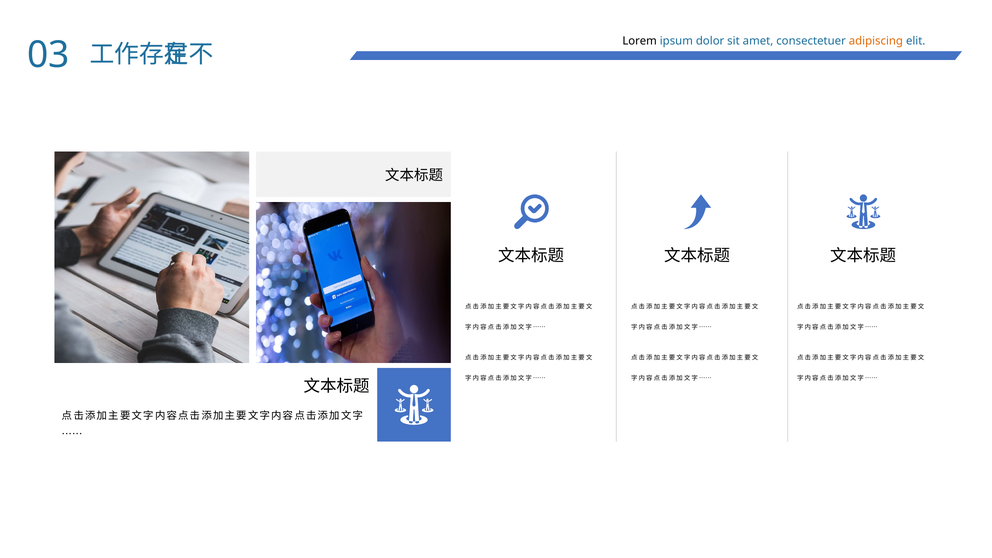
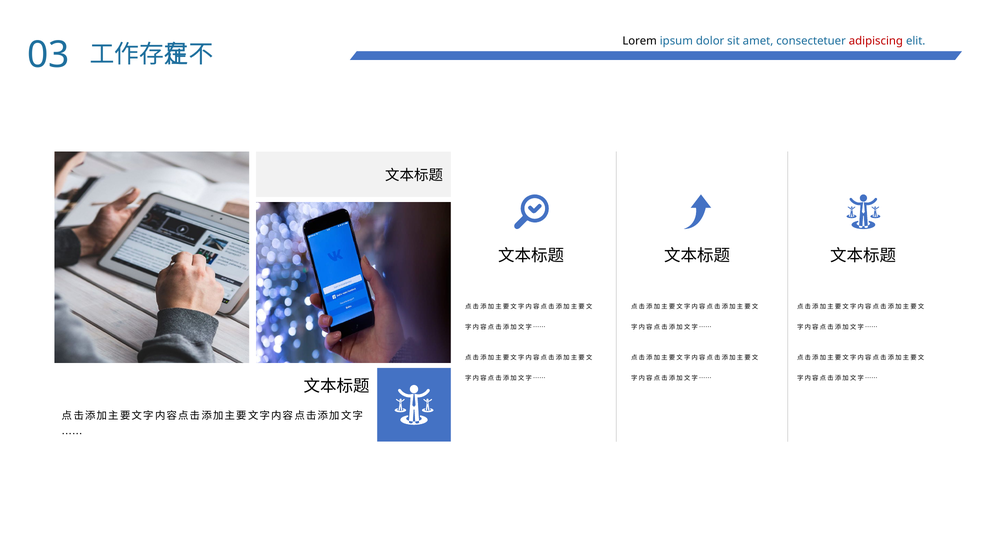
adipiscing colour: orange -> red
